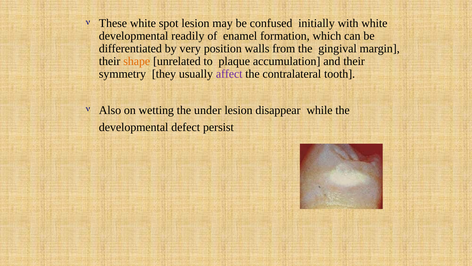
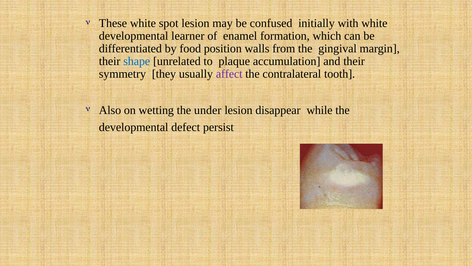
readily: readily -> learner
very: very -> food
shape colour: orange -> blue
